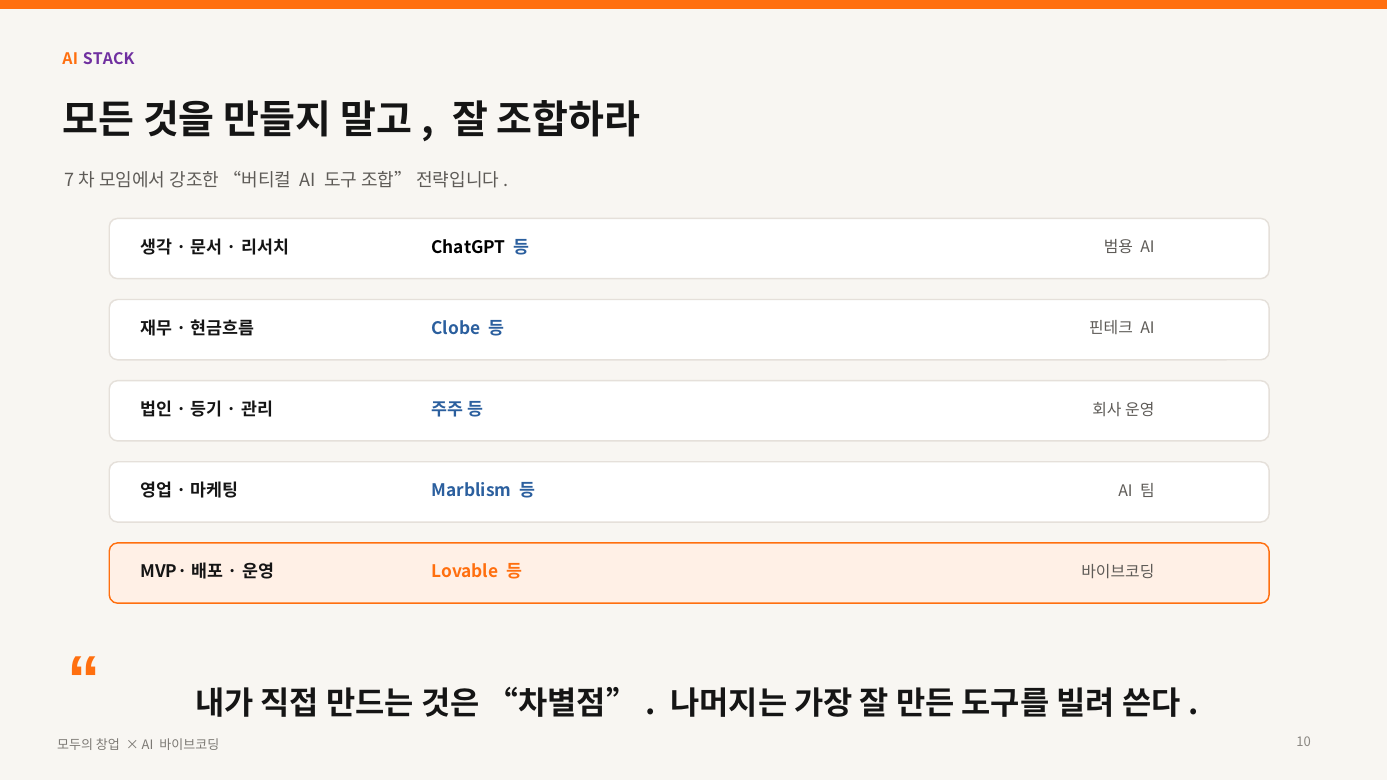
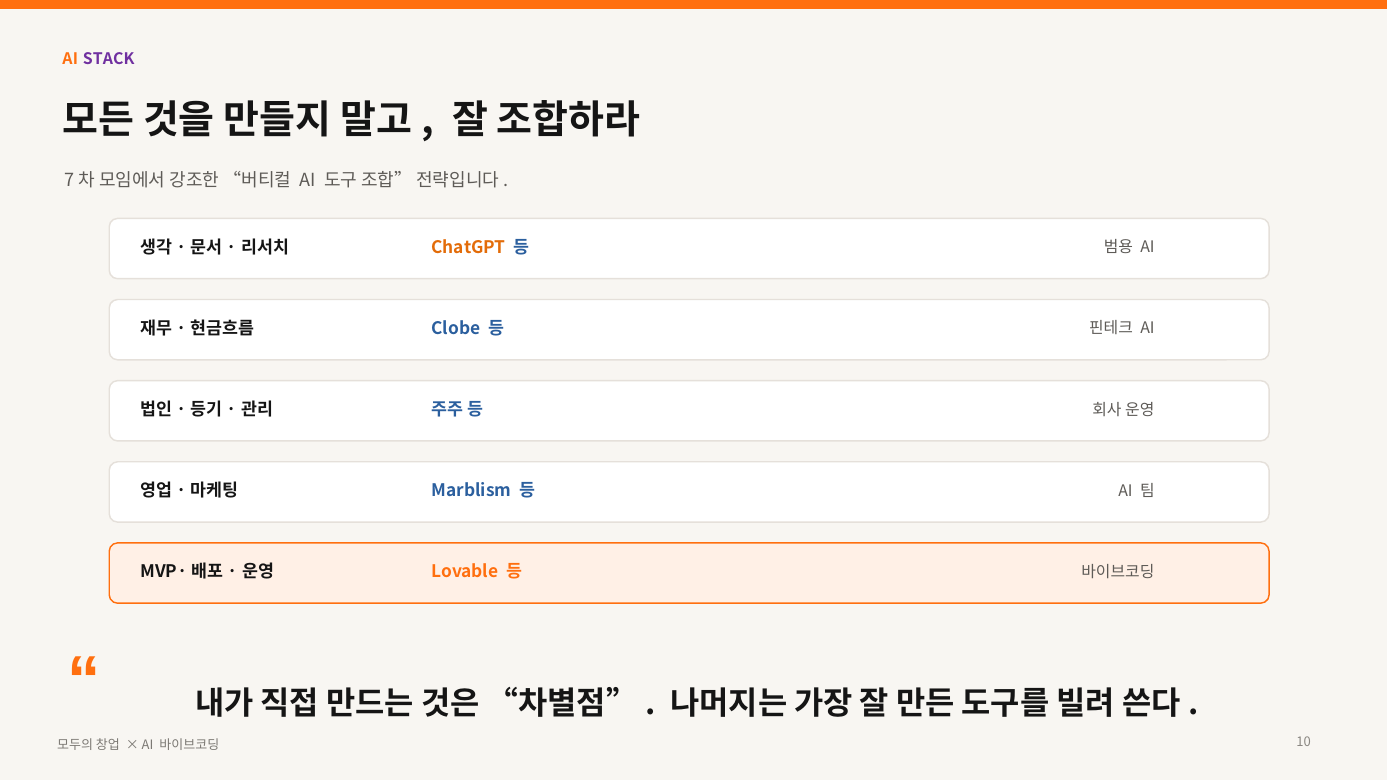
ChatGPT colour: black -> orange
